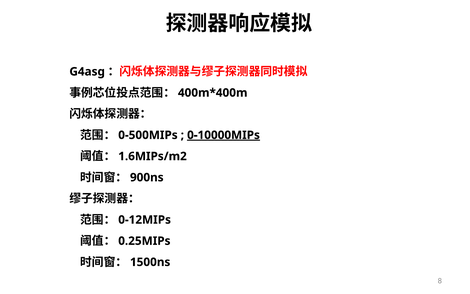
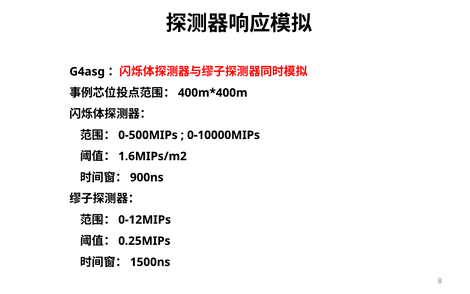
0-10000MIPs underline: present -> none
